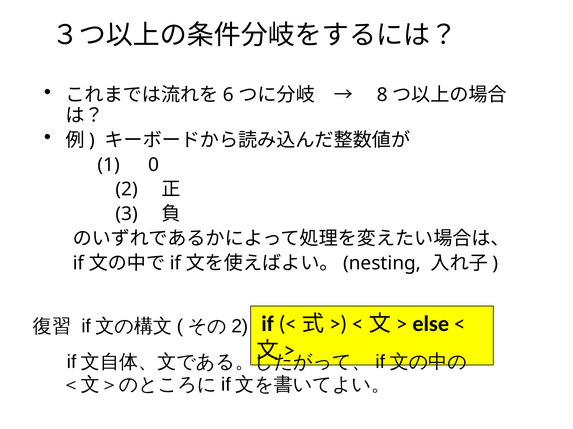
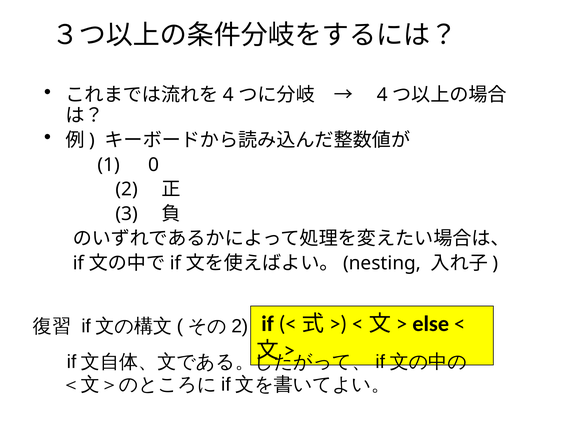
6 at (228, 95): 6 -> 4
8 at (382, 95): 8 -> 4
